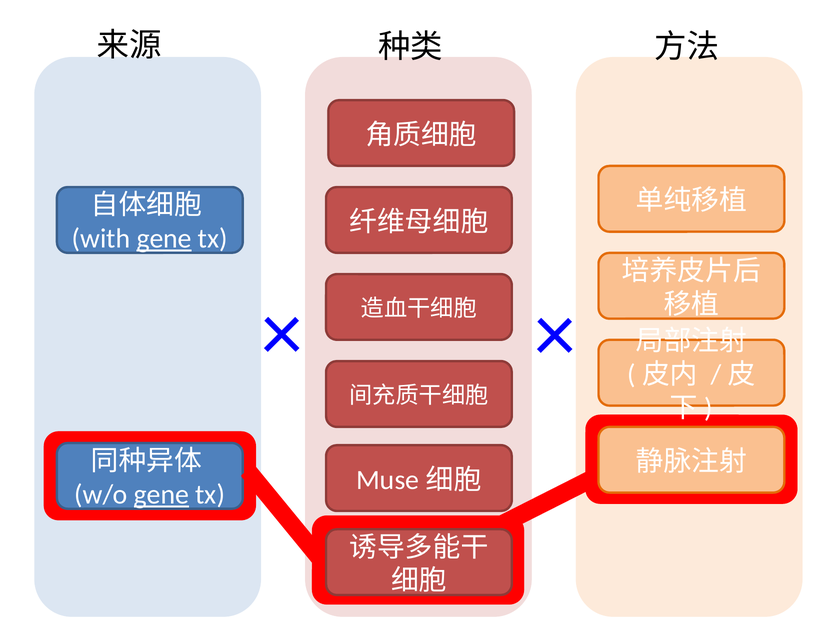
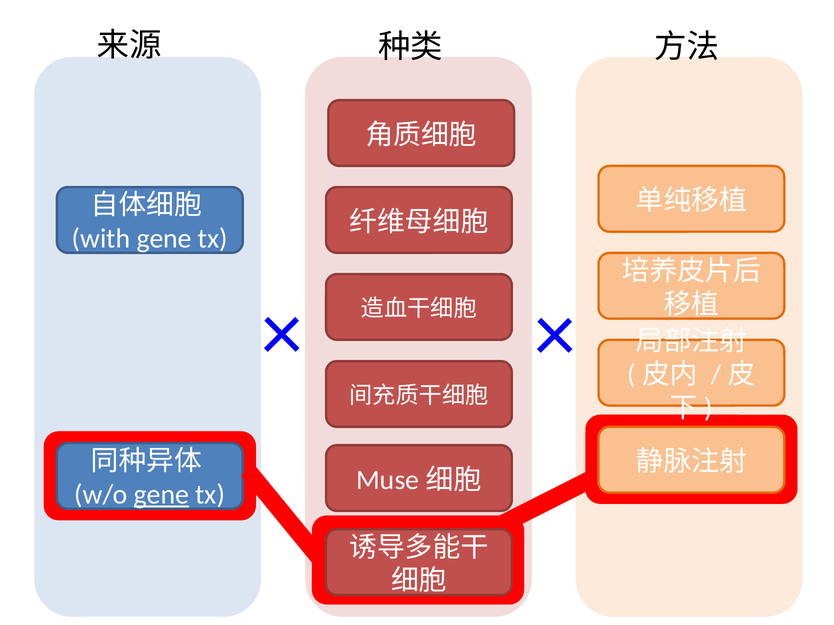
gene at (164, 239) underline: present -> none
